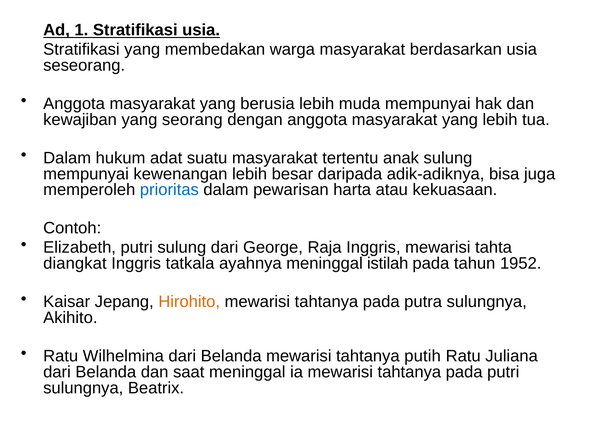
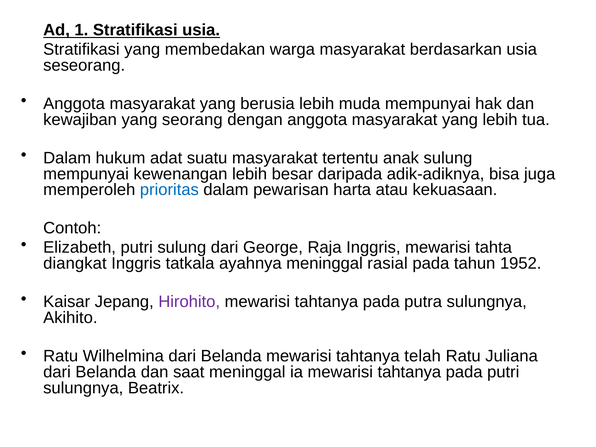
istilah: istilah -> rasial
Hirohito colour: orange -> purple
putih: putih -> telah
